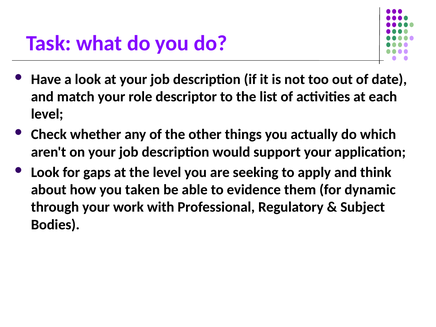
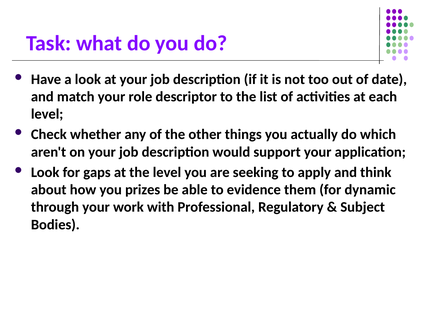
taken: taken -> prizes
